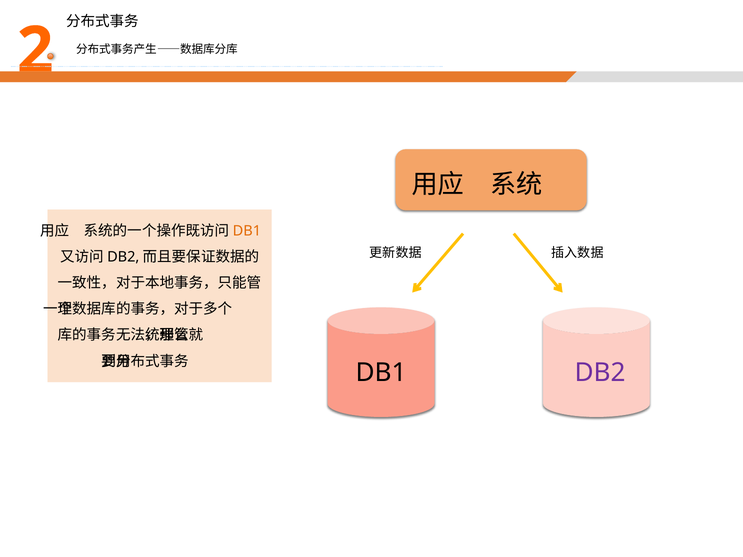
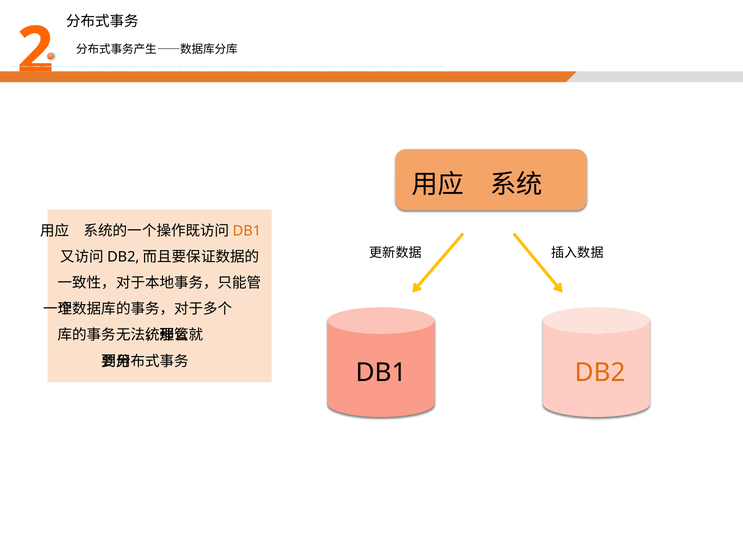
DB2 at (600, 373) colour: purple -> orange
